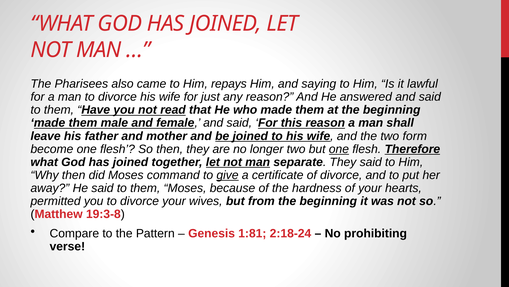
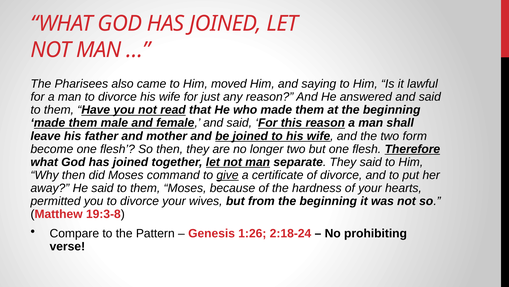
repays: repays -> moved
one at (339, 149) underline: present -> none
1:81: 1:81 -> 1:26
